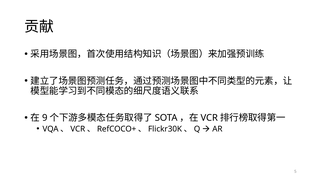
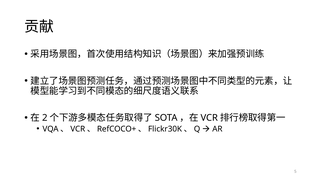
9: 9 -> 2
